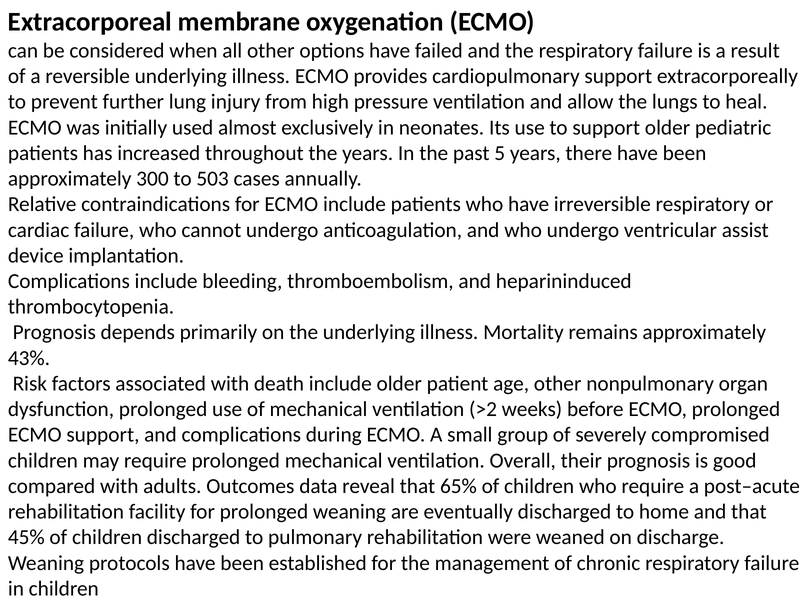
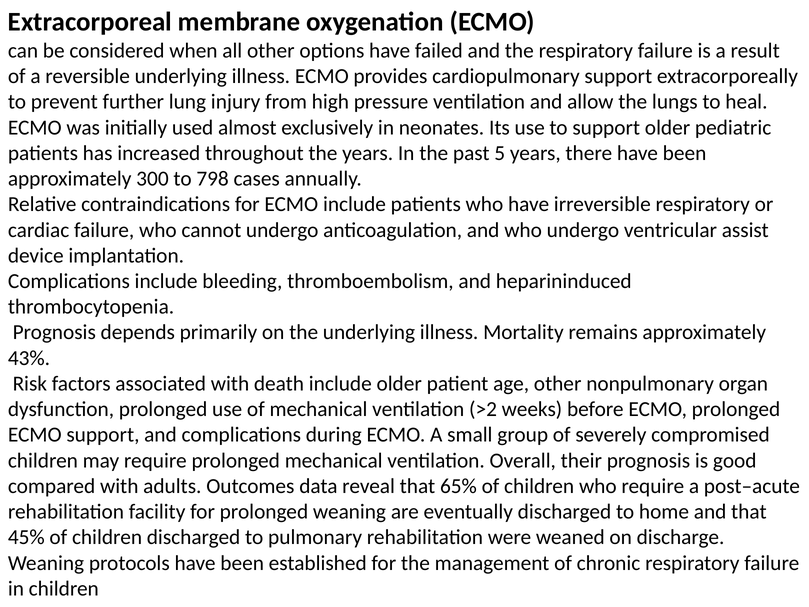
503: 503 -> 798
